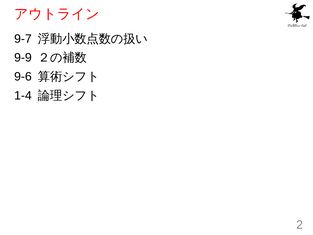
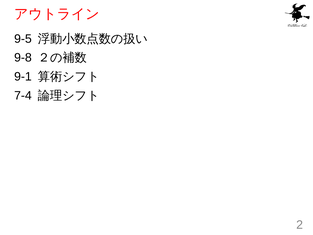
9-7: 9-7 -> 9-5
9-9: 9-9 -> 9-8
9-6: 9-6 -> 9-1
1-4: 1-4 -> 7-4
